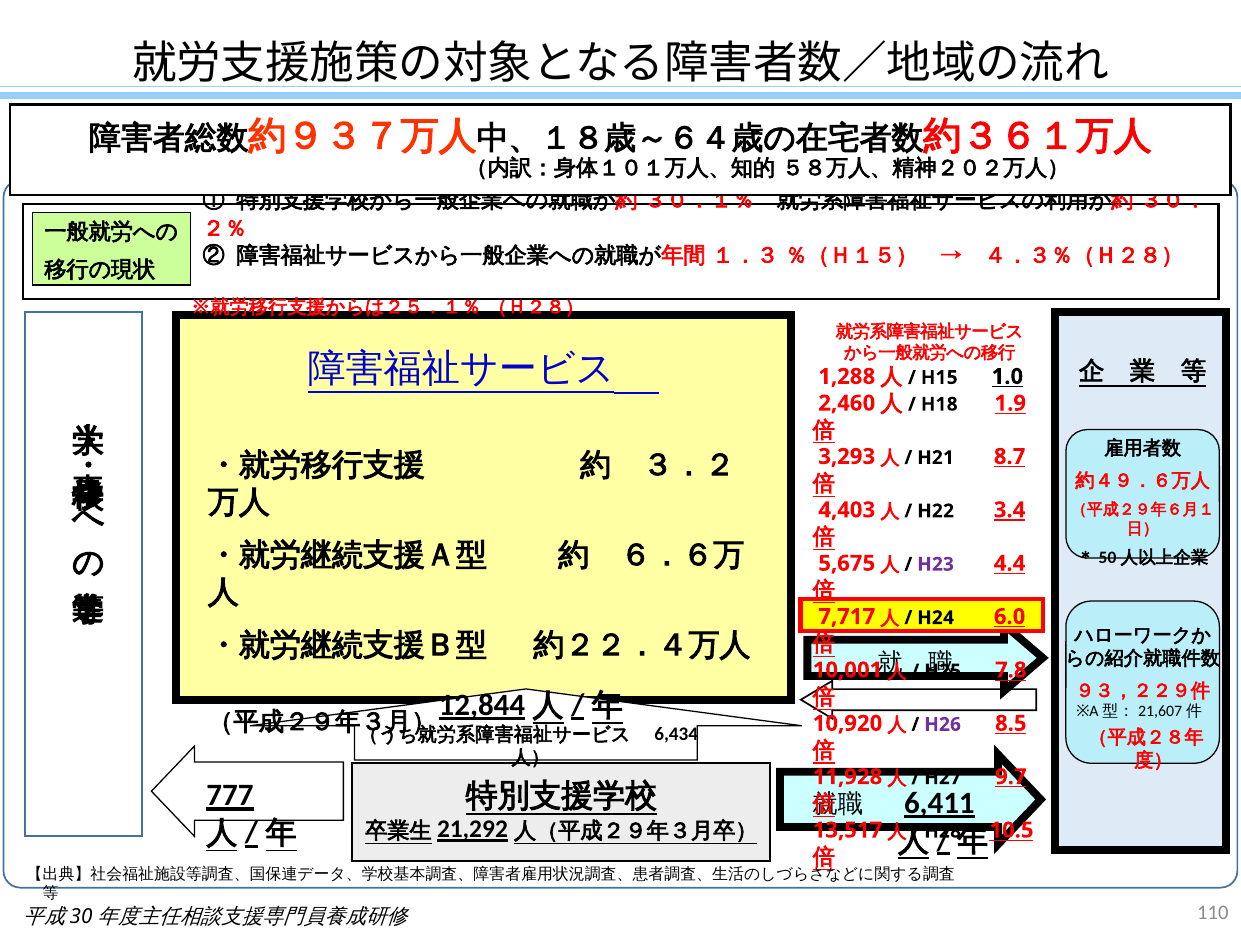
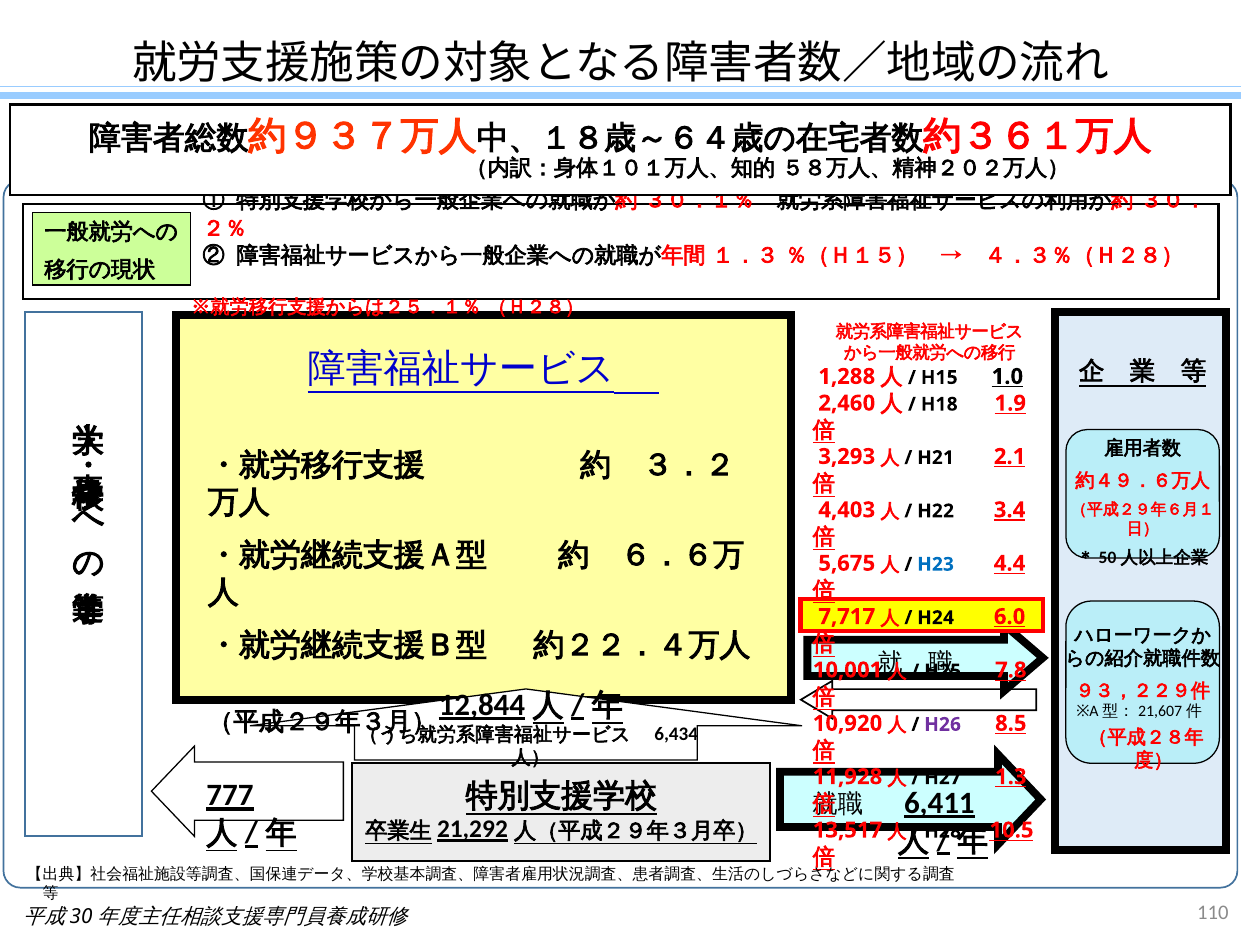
8.7: 8.7 -> 2.1
H23 colour: purple -> blue
9.7: 9.7 -> 1.3
